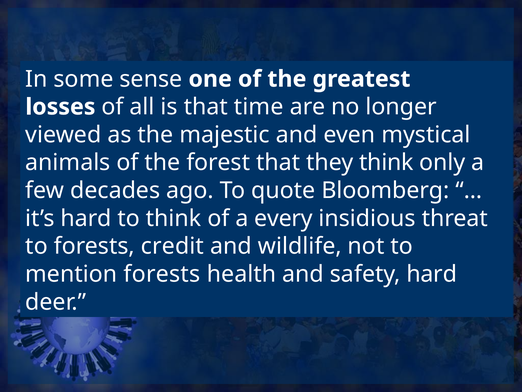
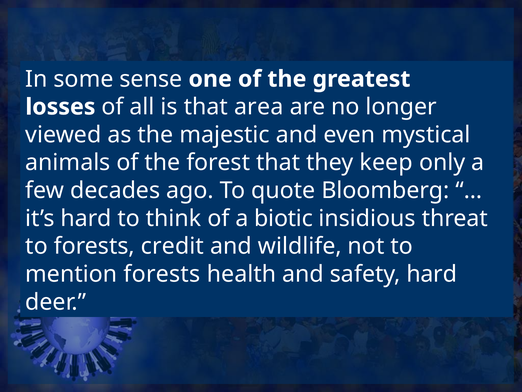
time: time -> area
they think: think -> keep
every: every -> biotic
